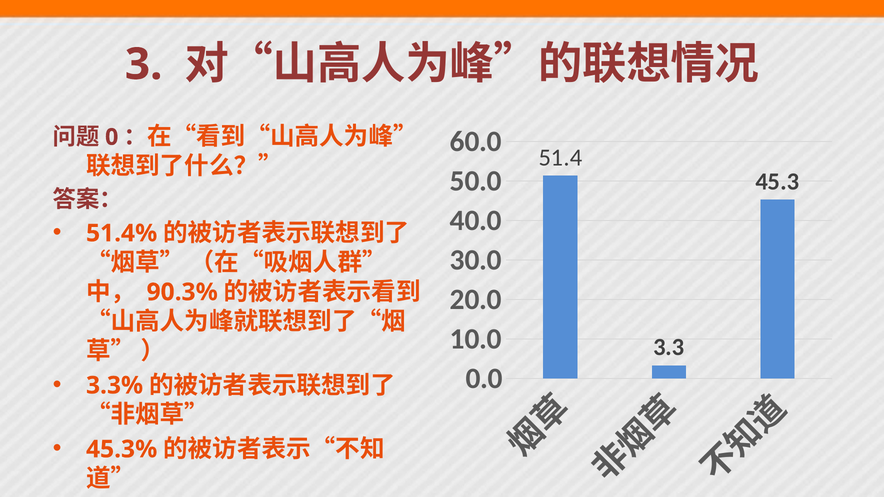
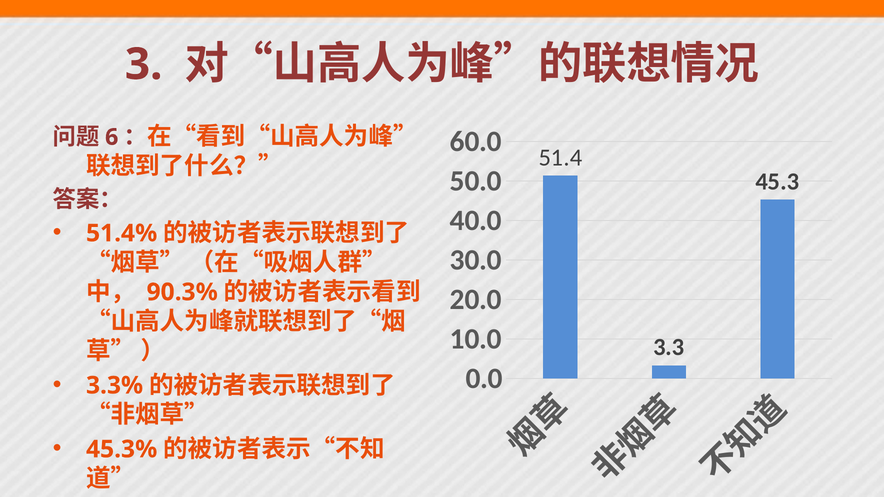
0: 0 -> 6
